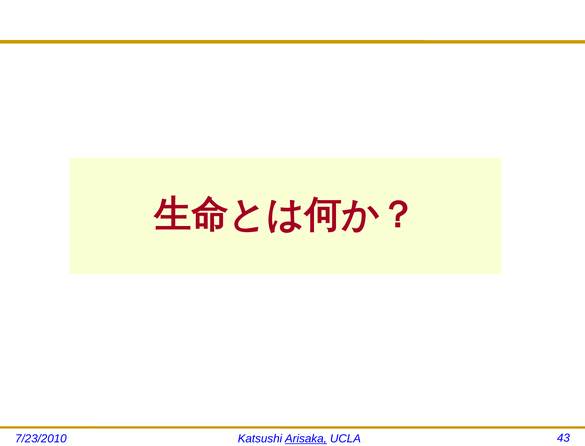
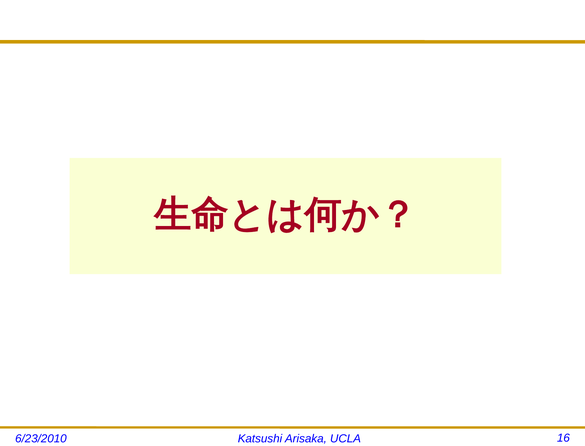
7/23/2010: 7/23/2010 -> 6/23/2010
Arisaka underline: present -> none
43: 43 -> 16
